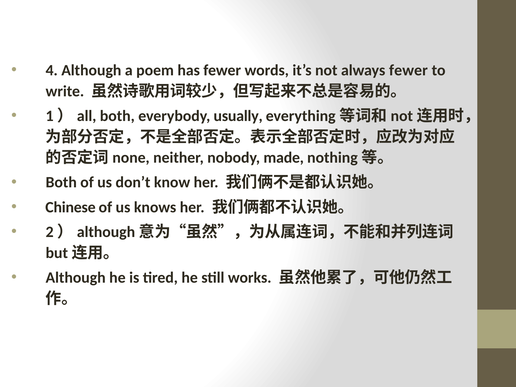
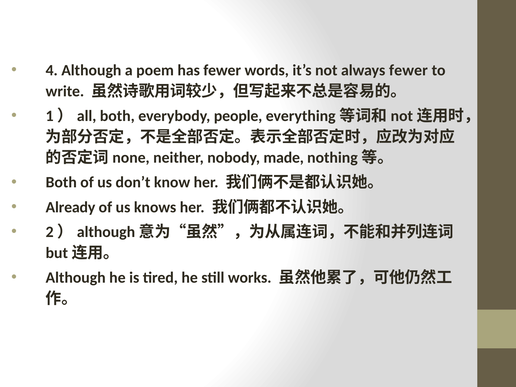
usually: usually -> people
Chinese: Chinese -> Already
